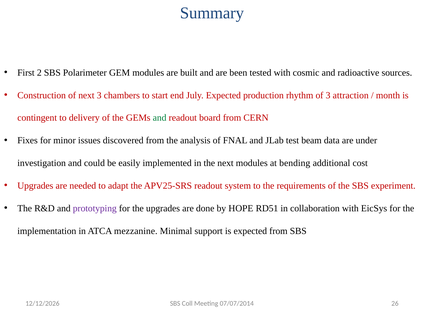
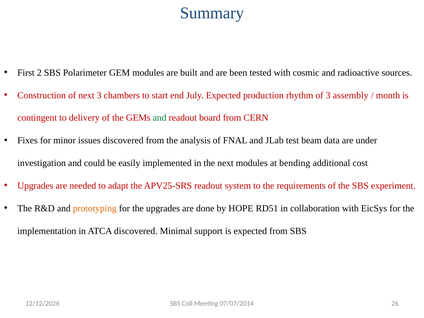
attraction: attraction -> assembly
prototyping colour: purple -> orange
ATCA mezzanine: mezzanine -> discovered
